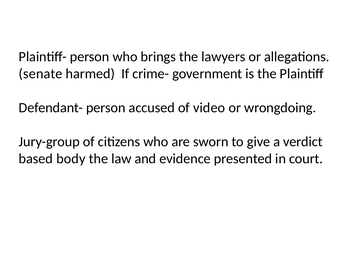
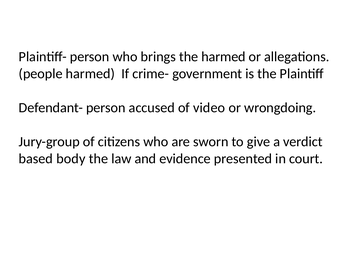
the lawyers: lawyers -> harmed
senate: senate -> people
